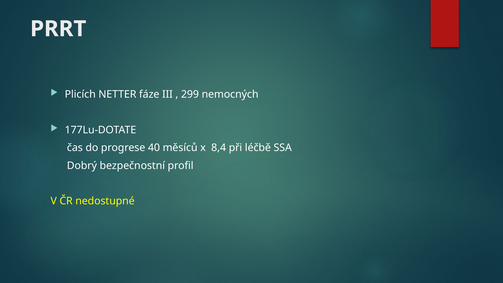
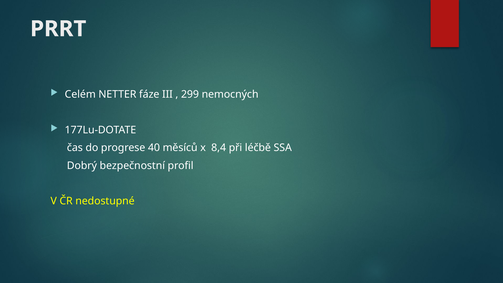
Plicích: Plicích -> Celém
